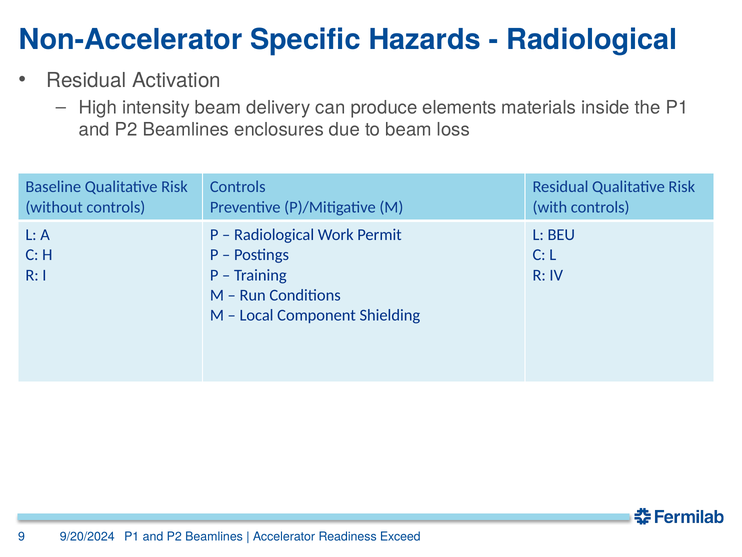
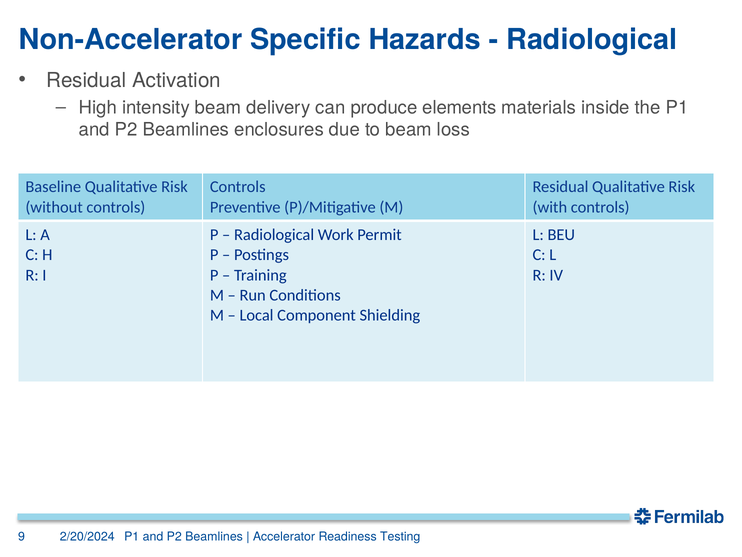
9/20/2024: 9/20/2024 -> 2/20/2024
Exceed: Exceed -> Testing
